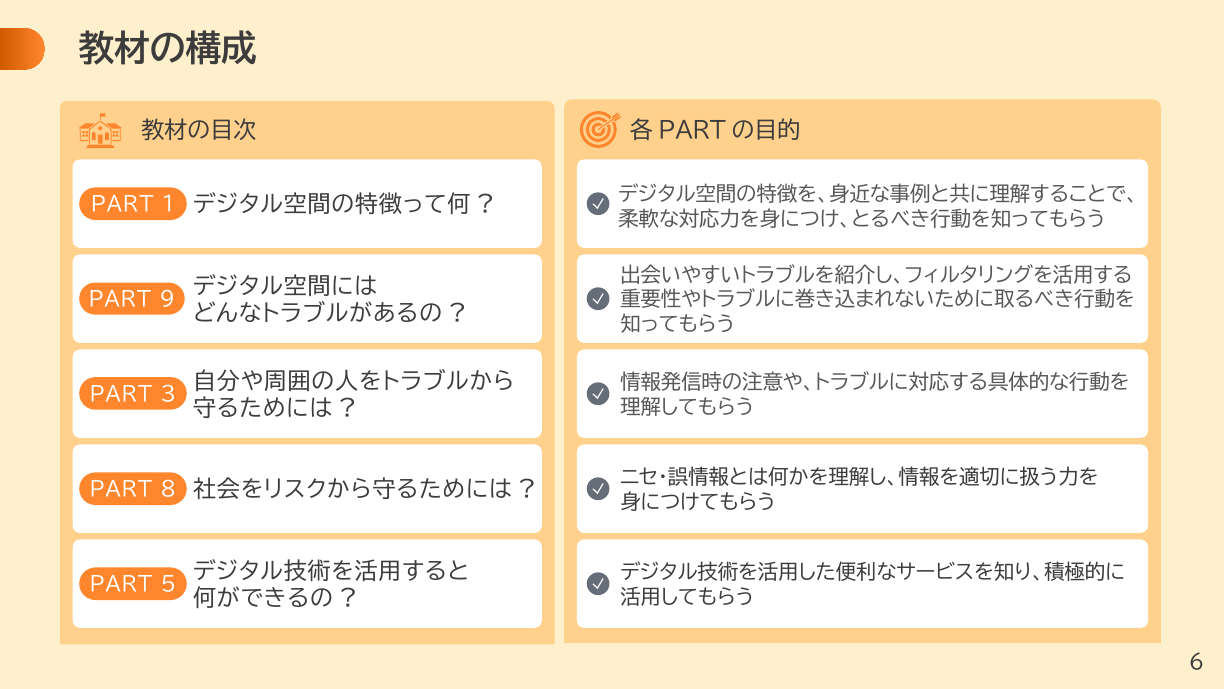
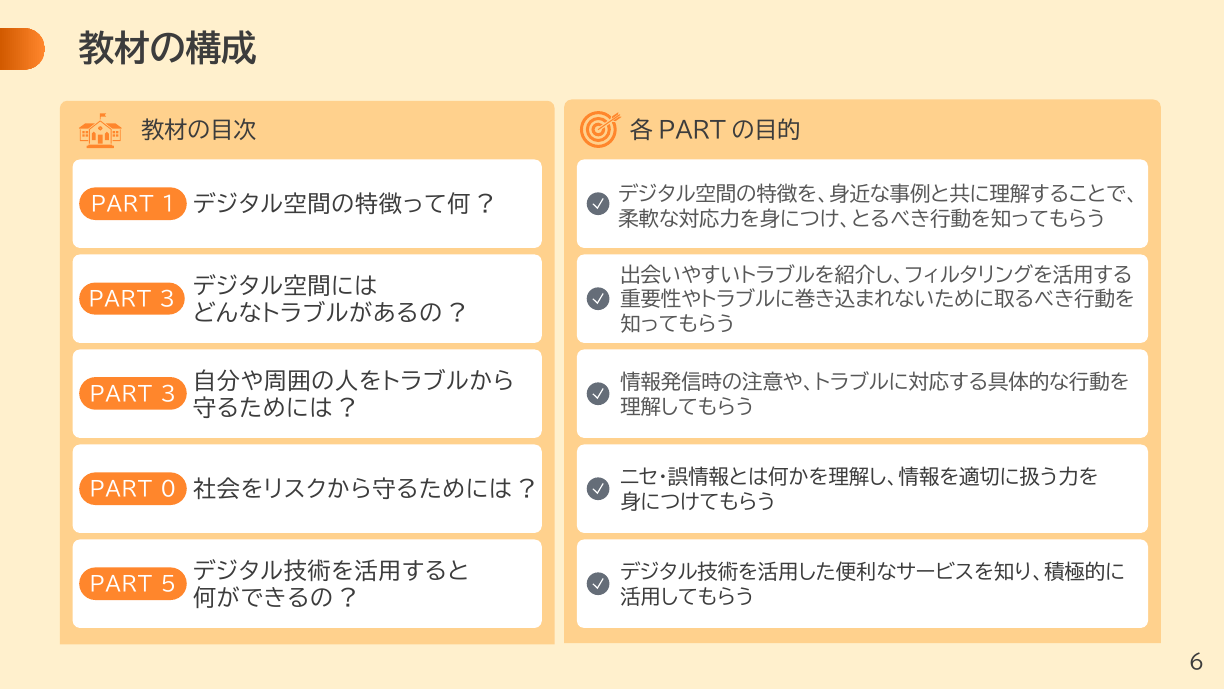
9 at (167, 300): 9 -> 3
8: 8 -> 0
